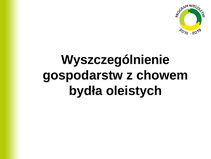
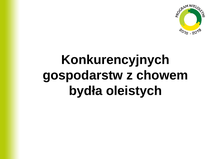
Wyszczególnienie: Wyszczególnienie -> Konkurencyjnych
